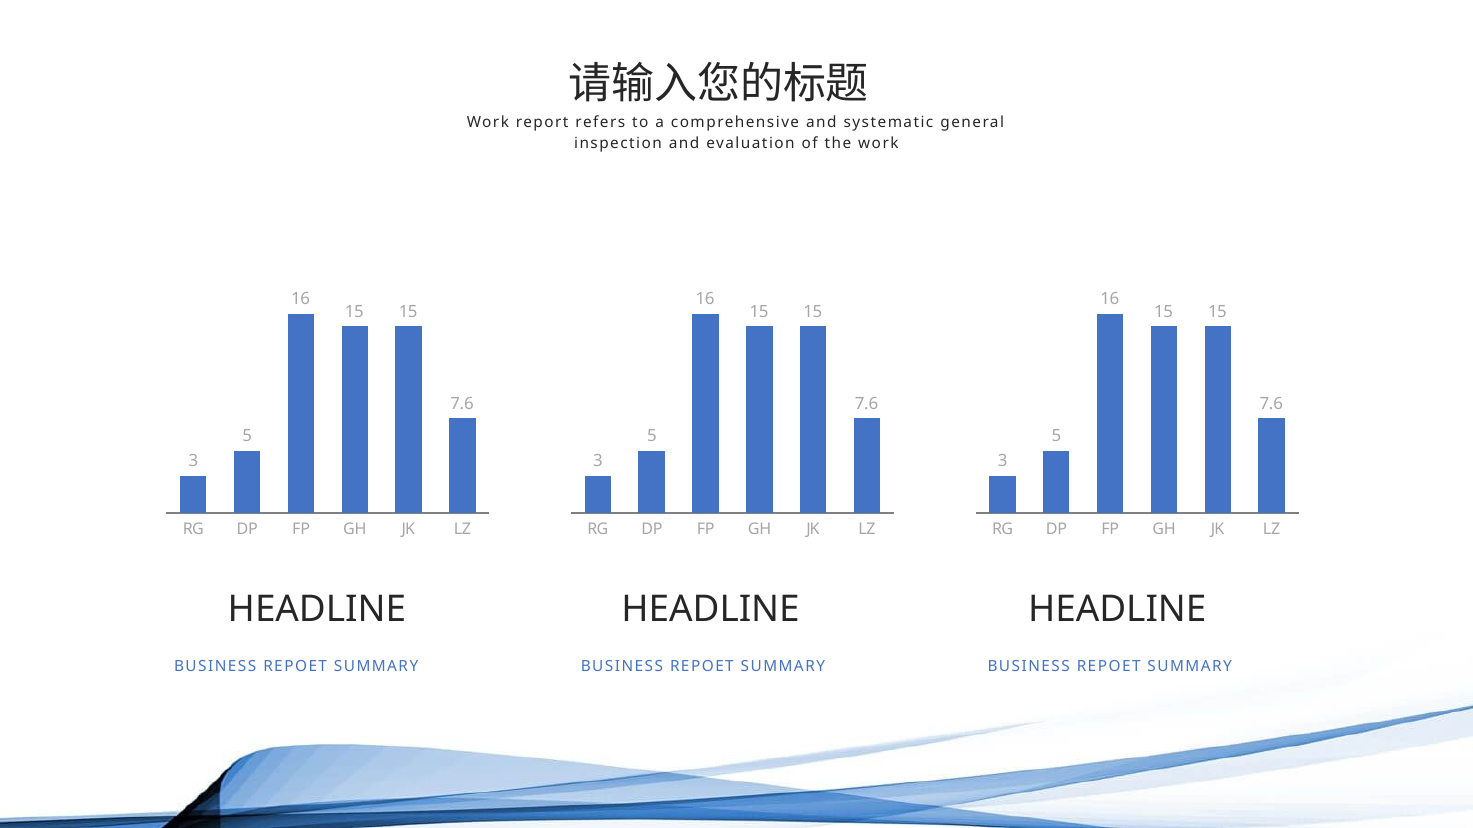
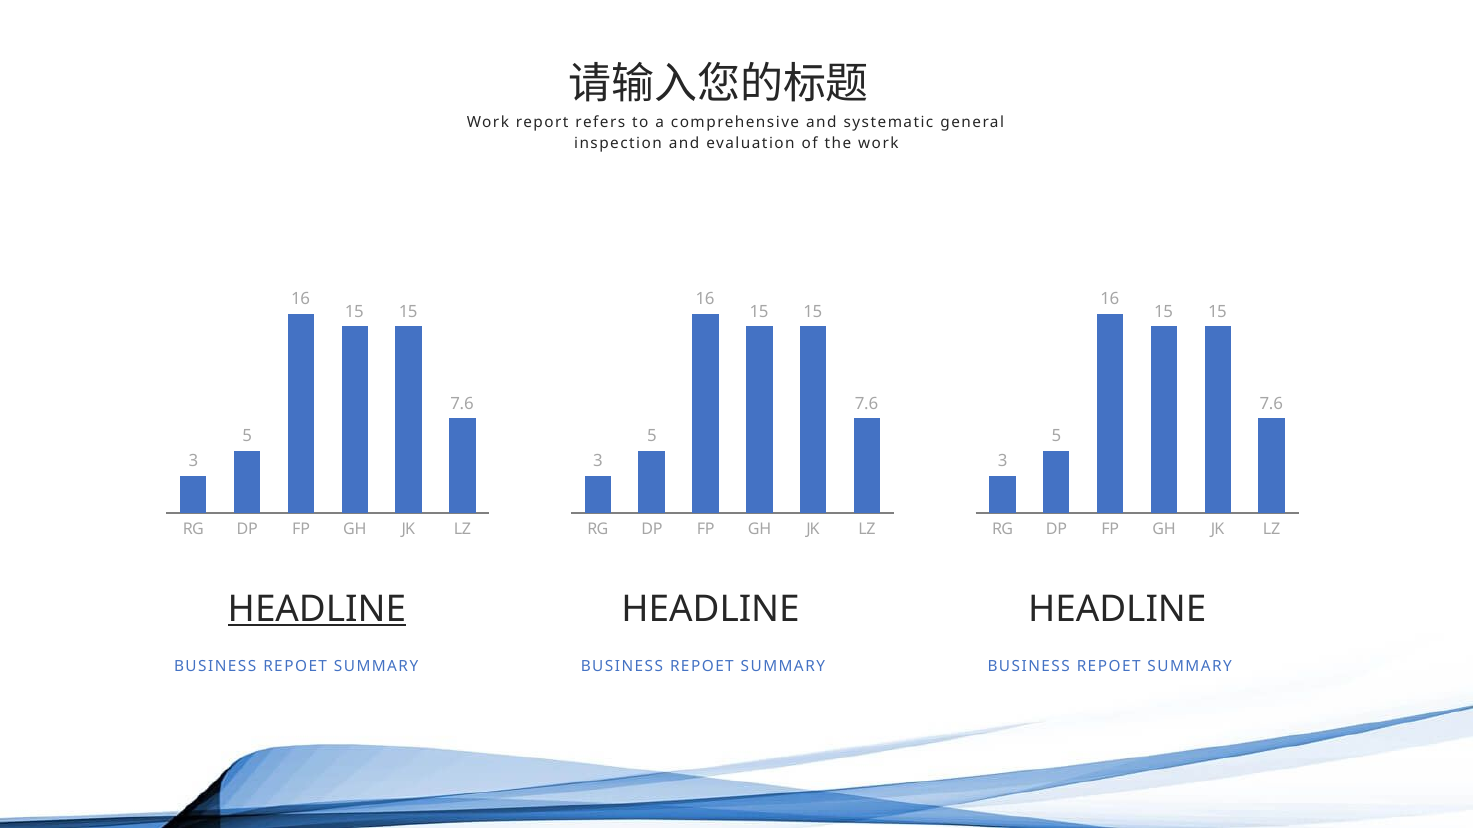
HEADLINE at (317, 609) underline: none -> present
